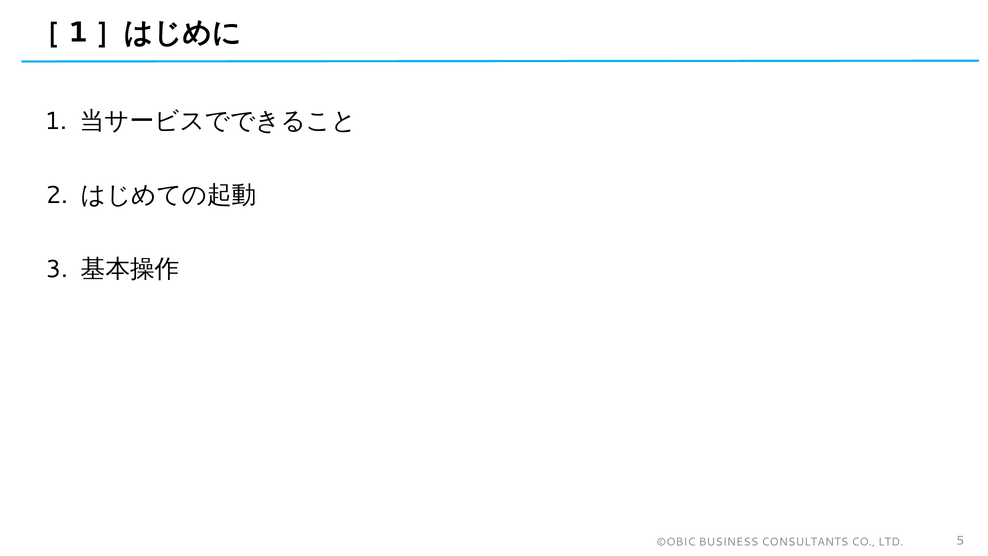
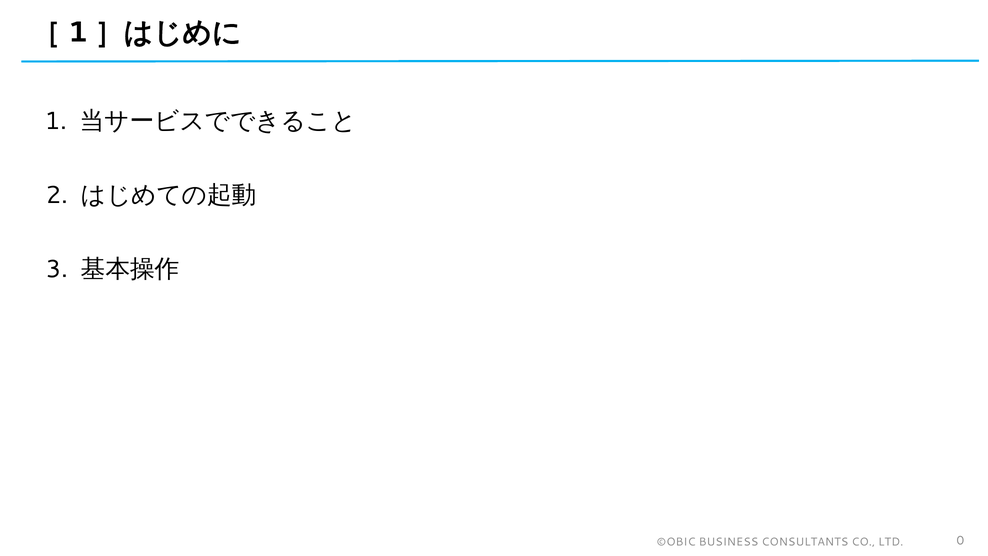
5: 5 -> 0
